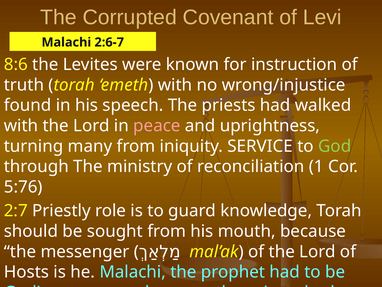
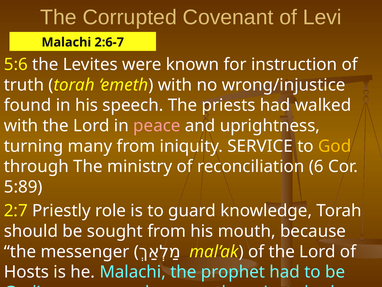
8:6: 8:6 -> 5:6
God colour: light green -> yellow
1: 1 -> 6
5:76: 5:76 -> 5:89
